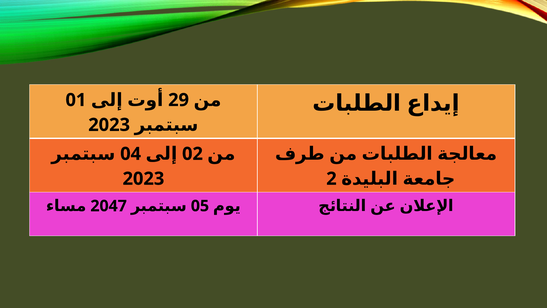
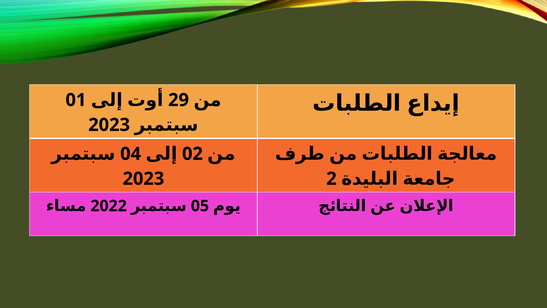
2047: 2047 -> 2022
